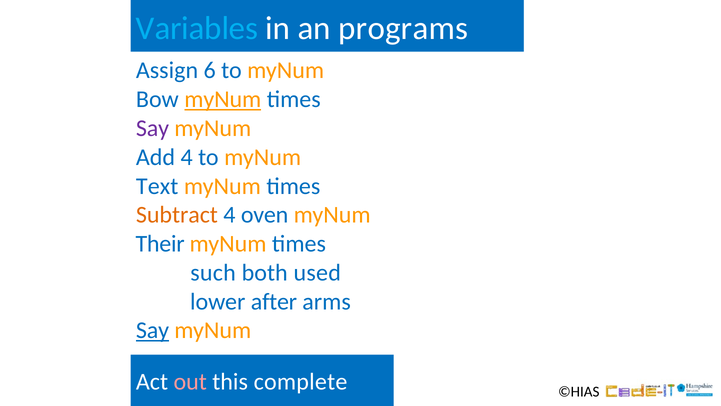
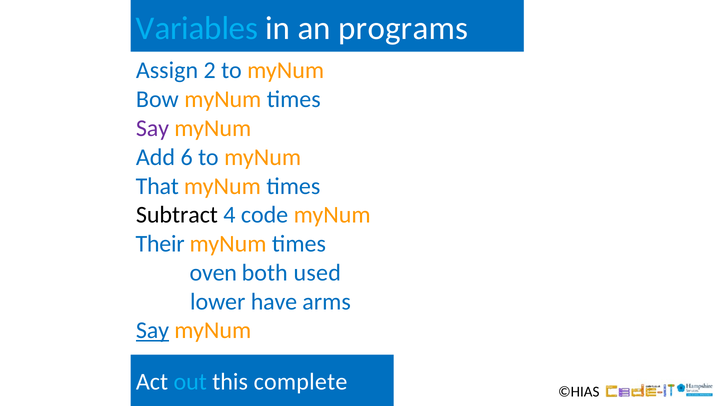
6: 6 -> 2
myNum at (223, 99) underline: present -> none
Add 4: 4 -> 6
Text: Text -> That
Subtract colour: orange -> black
oven: oven -> code
such: such -> oven
after: after -> have
out colour: pink -> light blue
